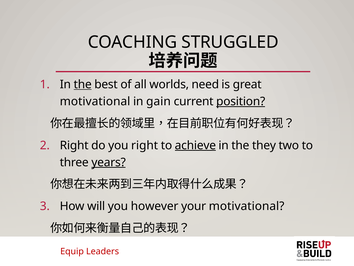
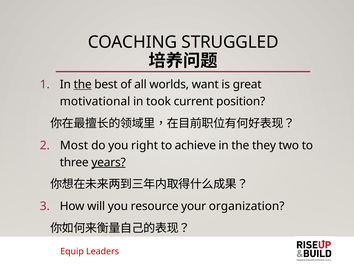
need: need -> want
gain: gain -> took
position underline: present -> none
Right at (74, 145): Right -> Most
achieve underline: present -> none
however: however -> resource
your motivational: motivational -> organization
